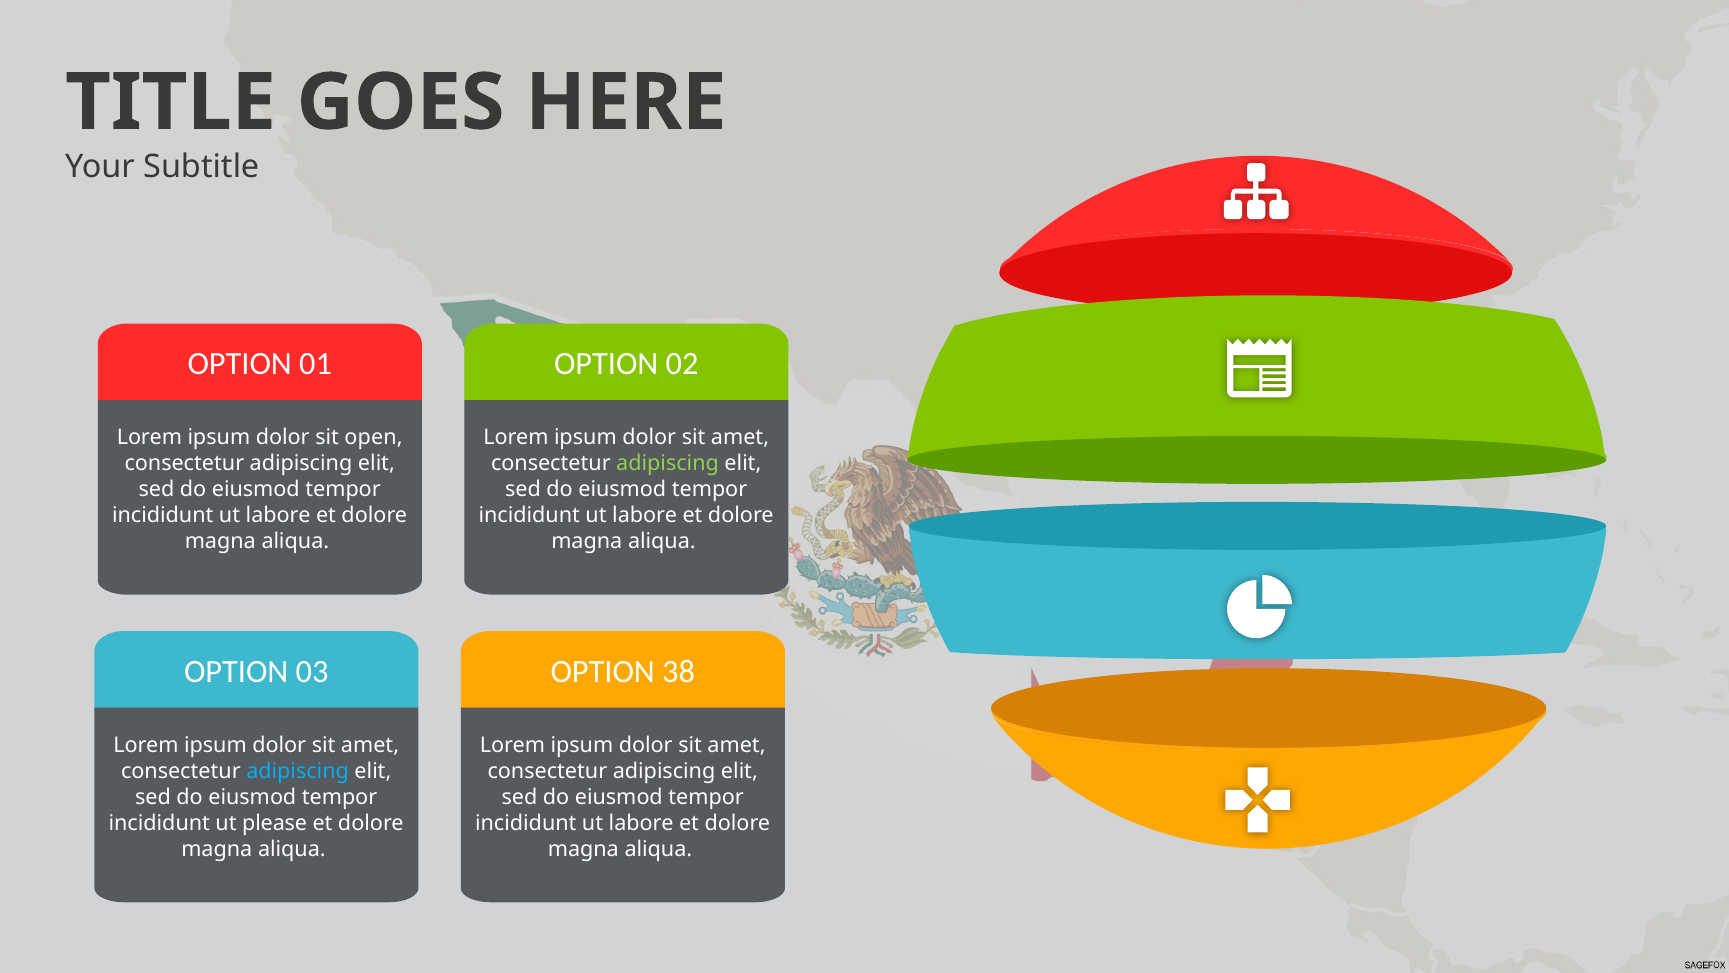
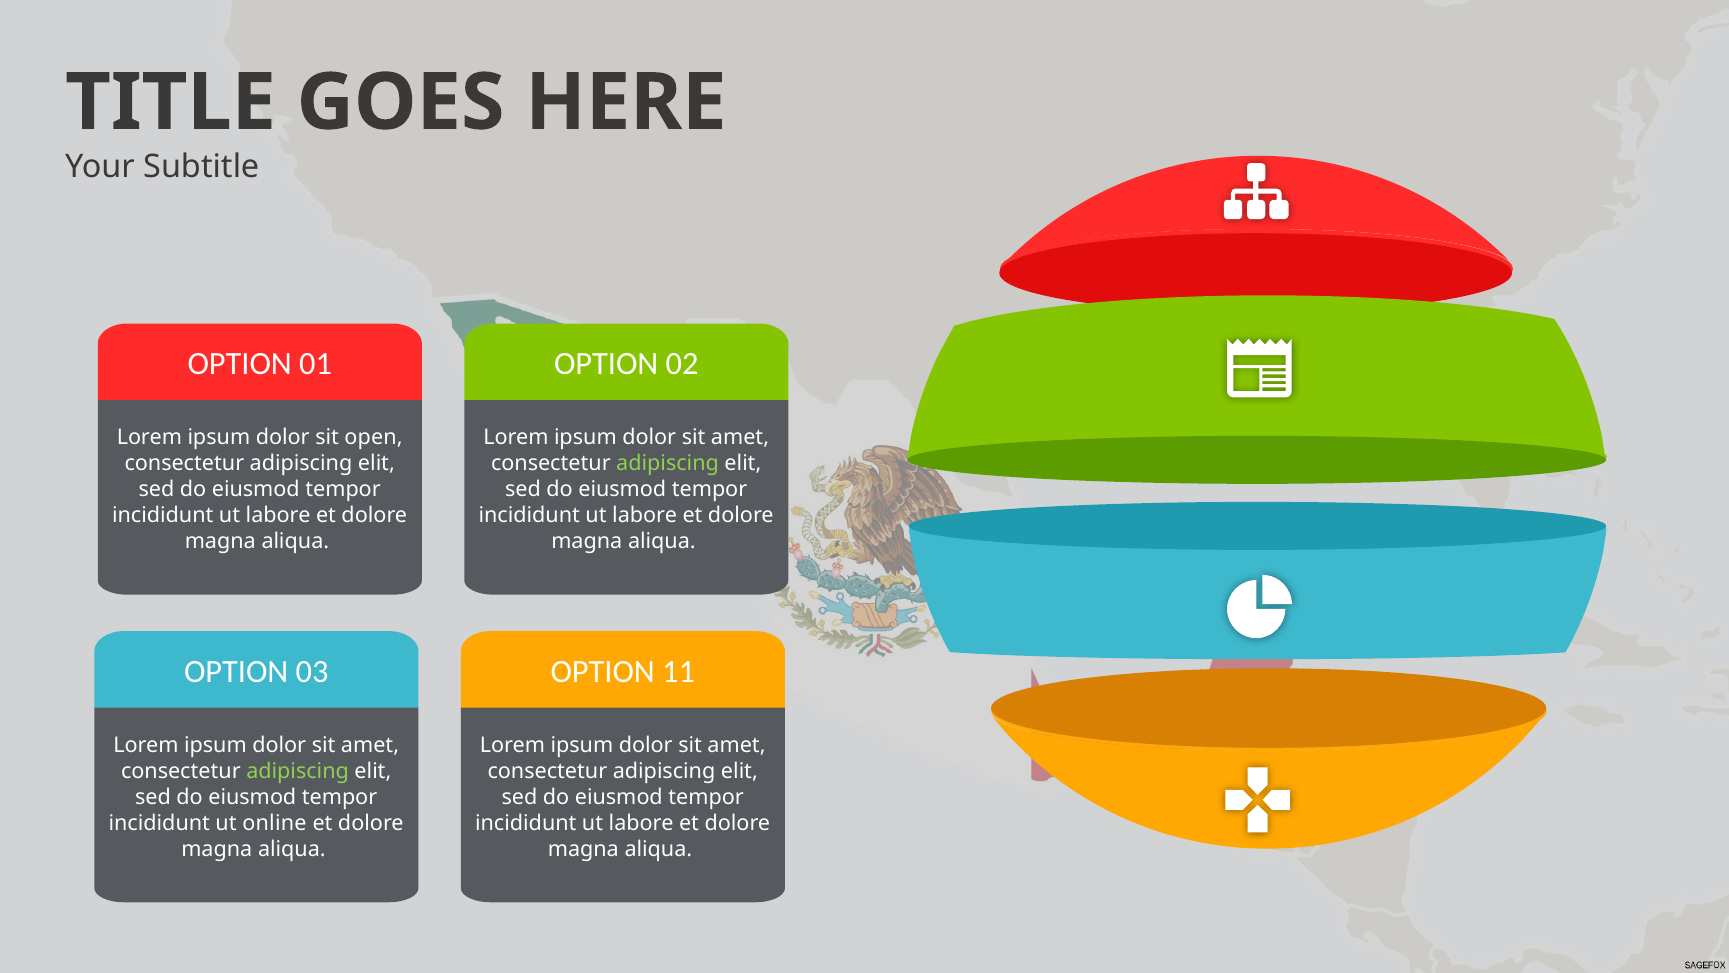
38: 38 -> 11
adipiscing at (298, 771) colour: light blue -> light green
please: please -> online
